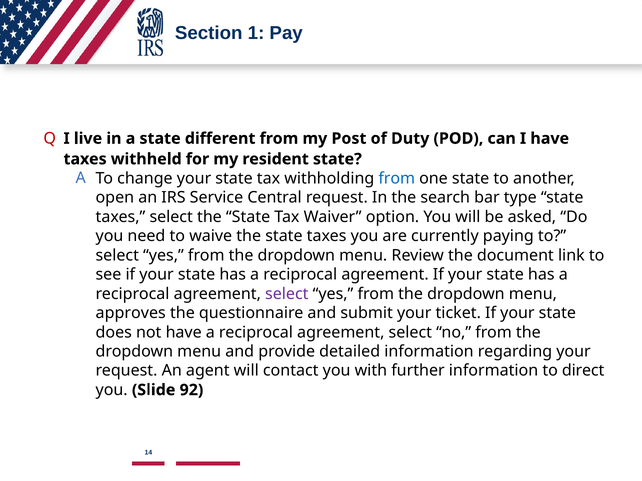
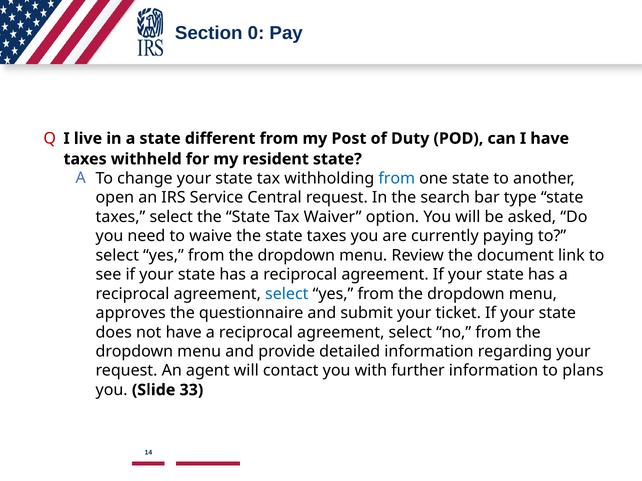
1: 1 -> 0
select at (287, 294) colour: purple -> blue
direct: direct -> plans
92: 92 -> 33
